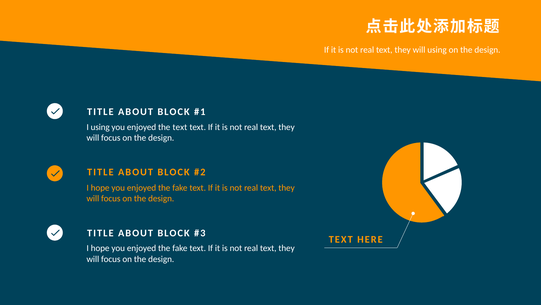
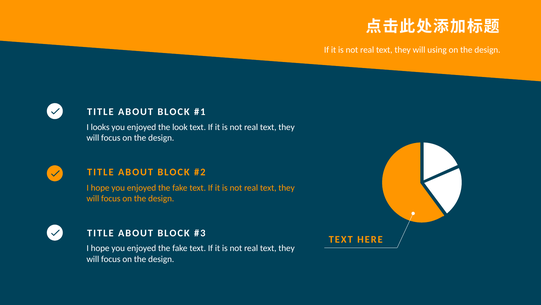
I using: using -> looks
the text: text -> look
